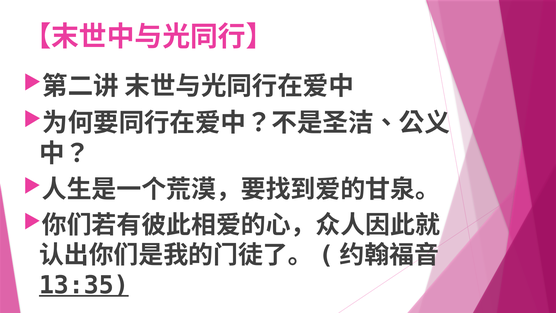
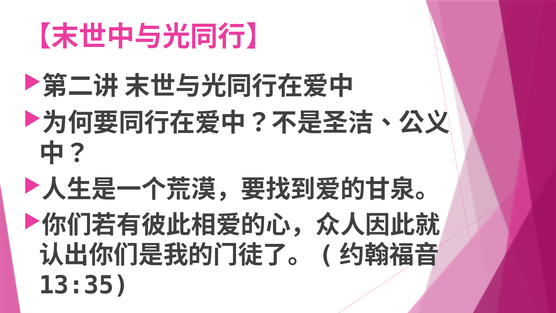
13:35 underline: present -> none
